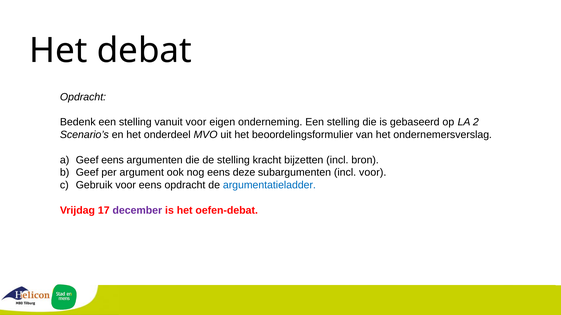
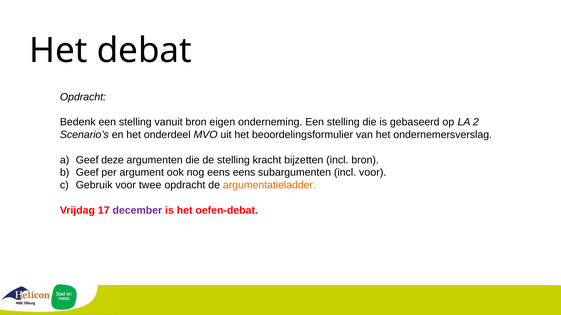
vanuit voor: voor -> bron
Geef eens: eens -> deze
eens deze: deze -> eens
voor eens: eens -> twee
argumentatieladder colour: blue -> orange
